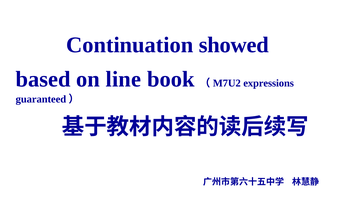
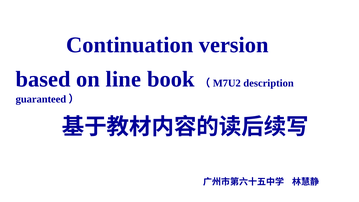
showed: showed -> version
expressions: expressions -> description
